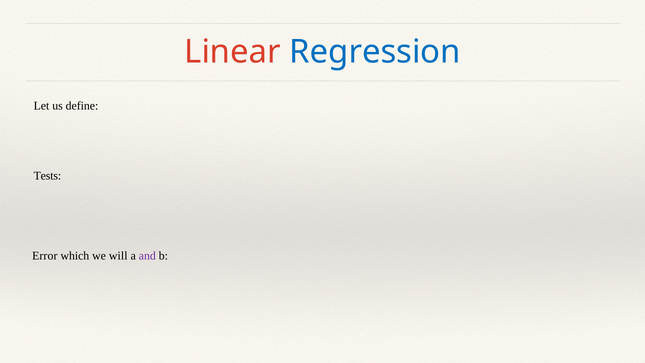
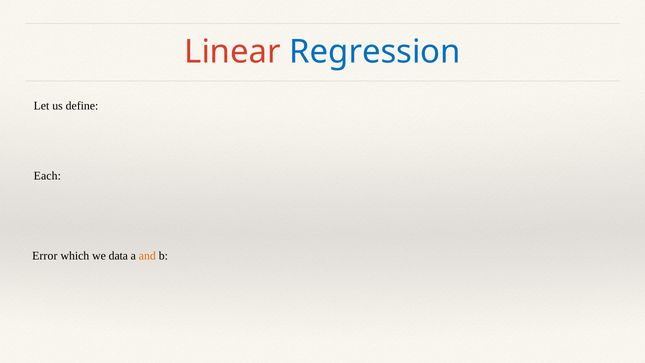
Tests: Tests -> Each
will: will -> data
and colour: purple -> orange
